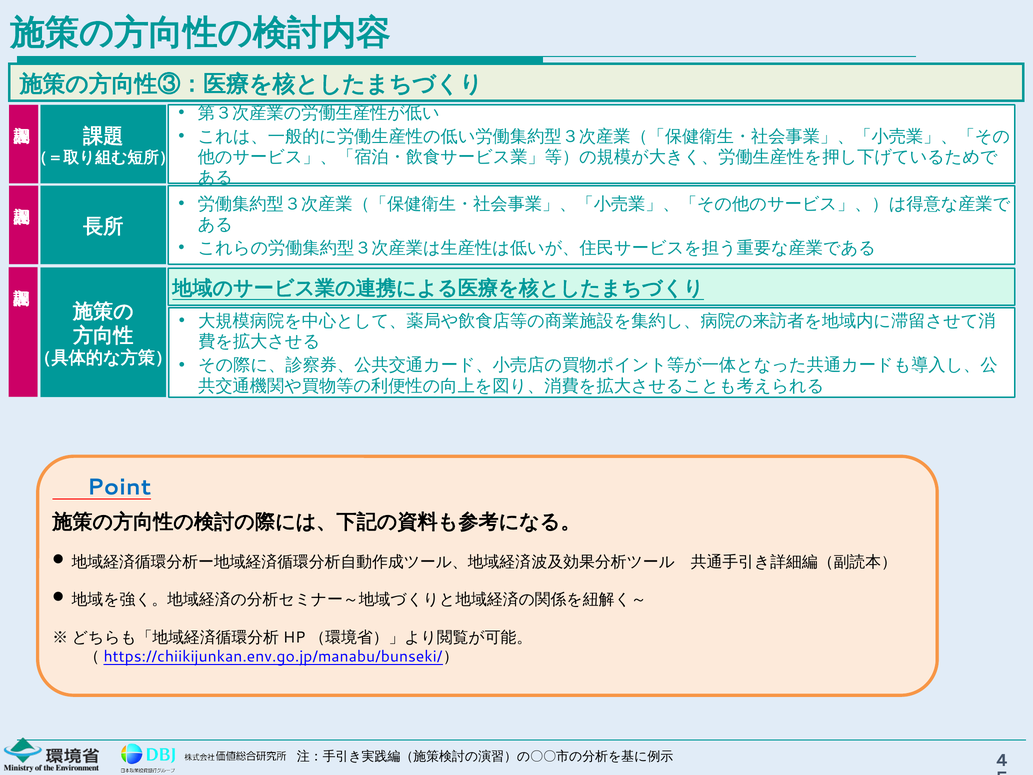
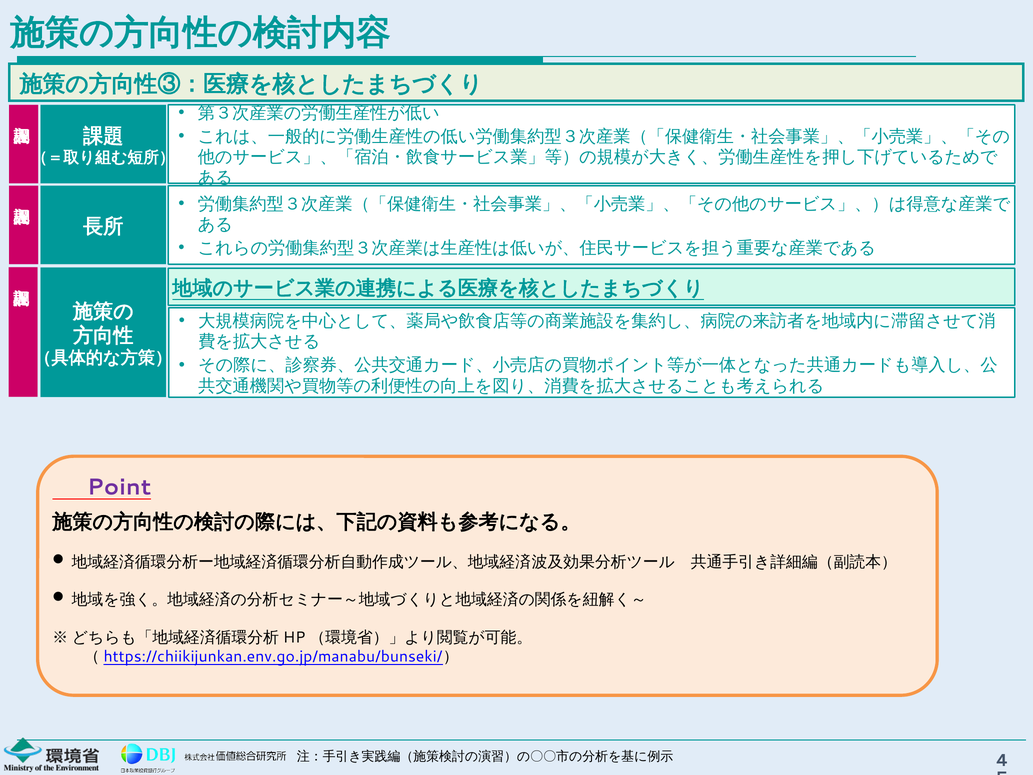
Point colour: blue -> purple
